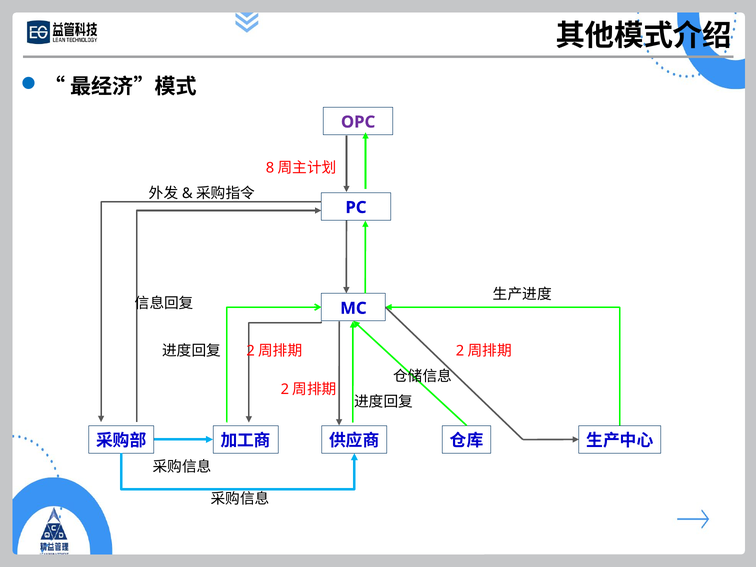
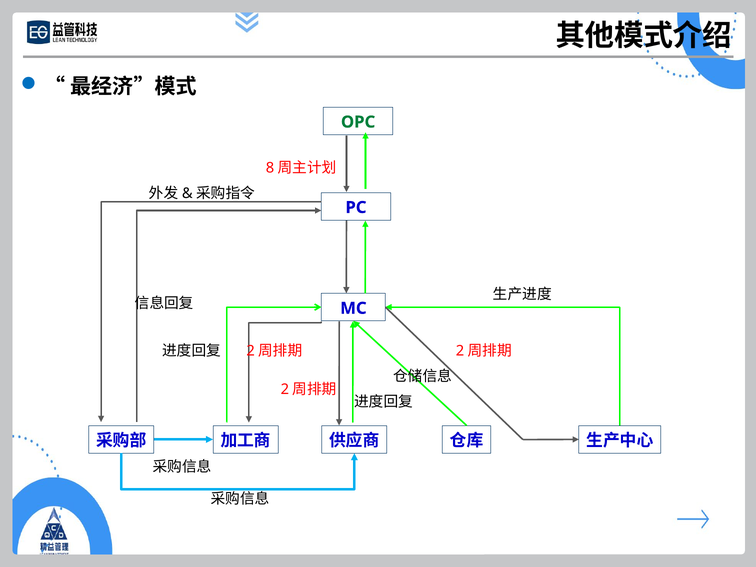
OPC colour: purple -> green
